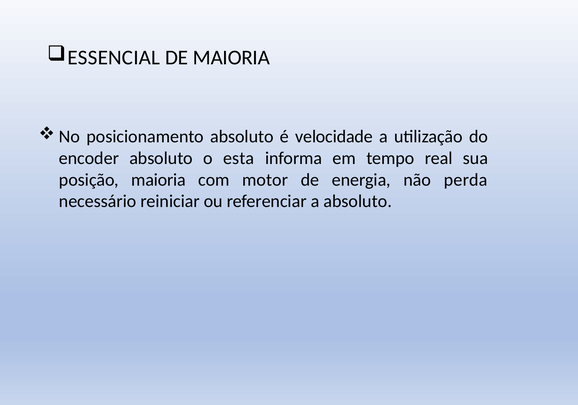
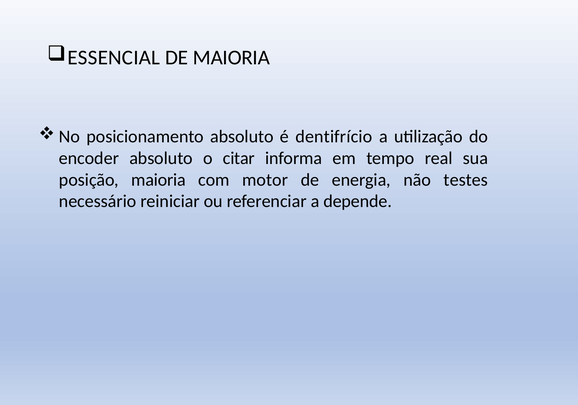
velocidade: velocidade -> dentifrício
esta: esta -> citar
perda: perda -> testes
a absoluto: absoluto -> depende
